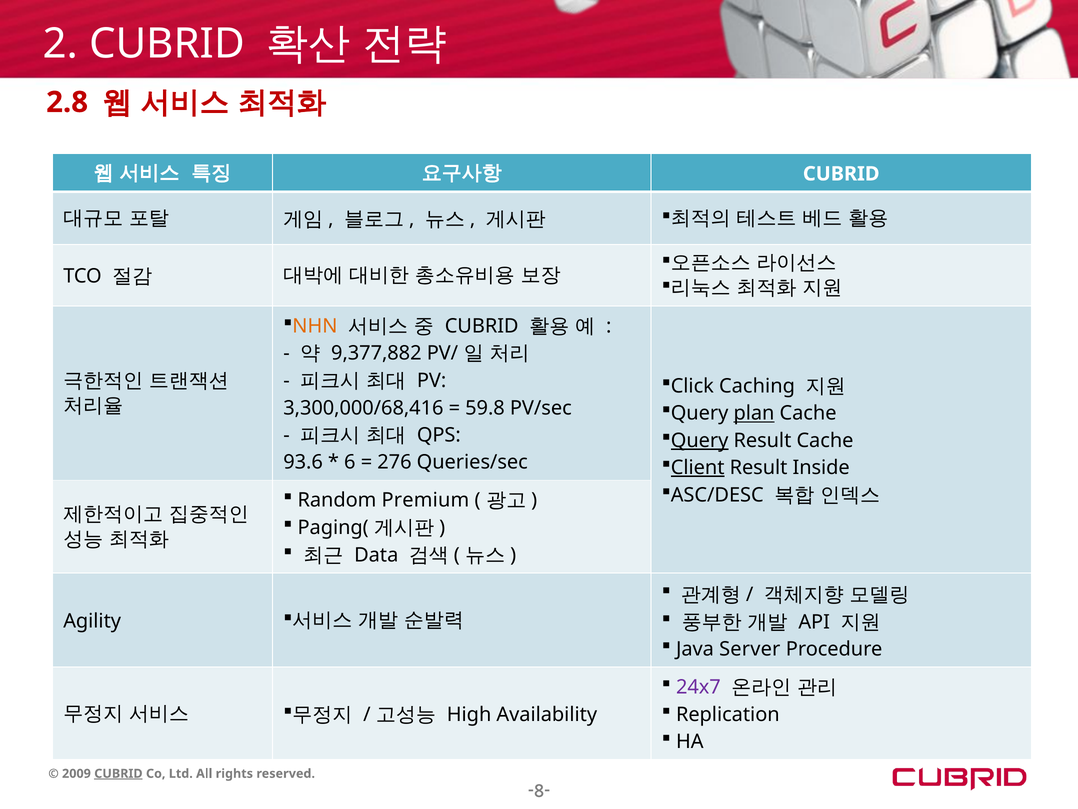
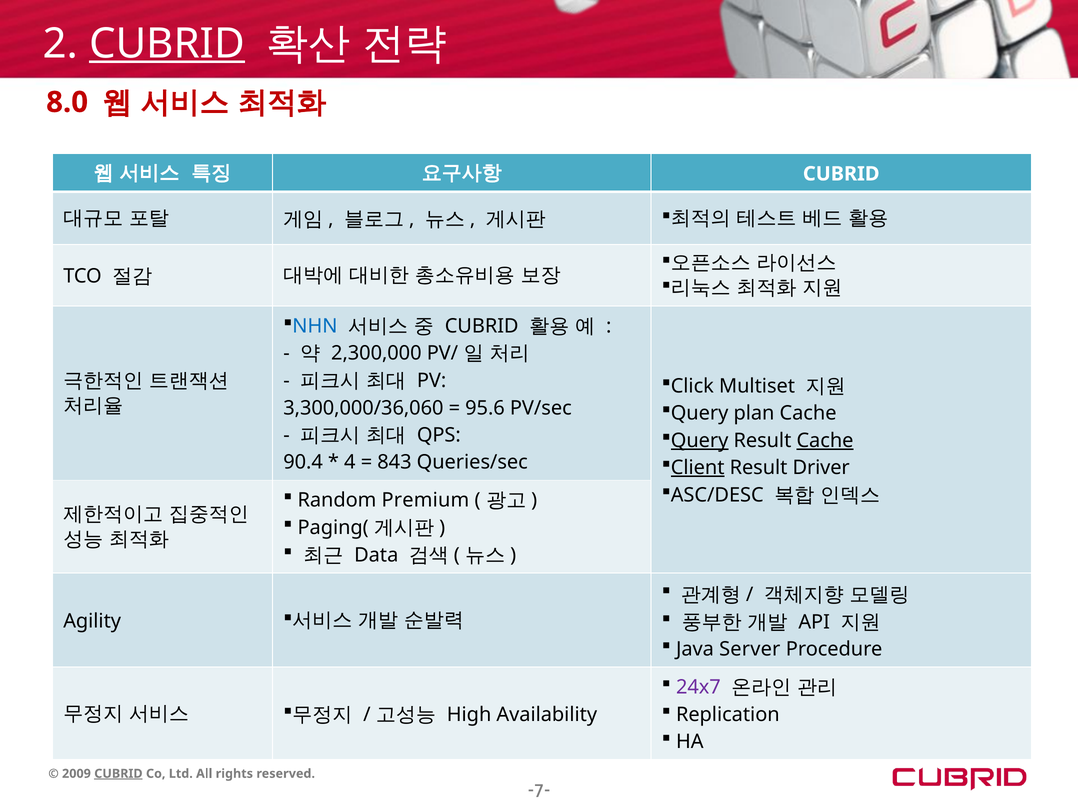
CUBRID at (167, 44) underline: none -> present
2.8: 2.8 -> 8.0
NHN colour: orange -> blue
9,377,882: 9,377,882 -> 2,300,000
Caching: Caching -> Multiset
3,300,000/68,416: 3,300,000/68,416 -> 3,300,000/36,060
59.8: 59.8 -> 95.6
plan underline: present -> none
Cache at (825, 440) underline: none -> present
93.6: 93.6 -> 90.4
6: 6 -> 4
276: 276 -> 843
Inside: Inside -> Driver
-8-: -8- -> -7-
